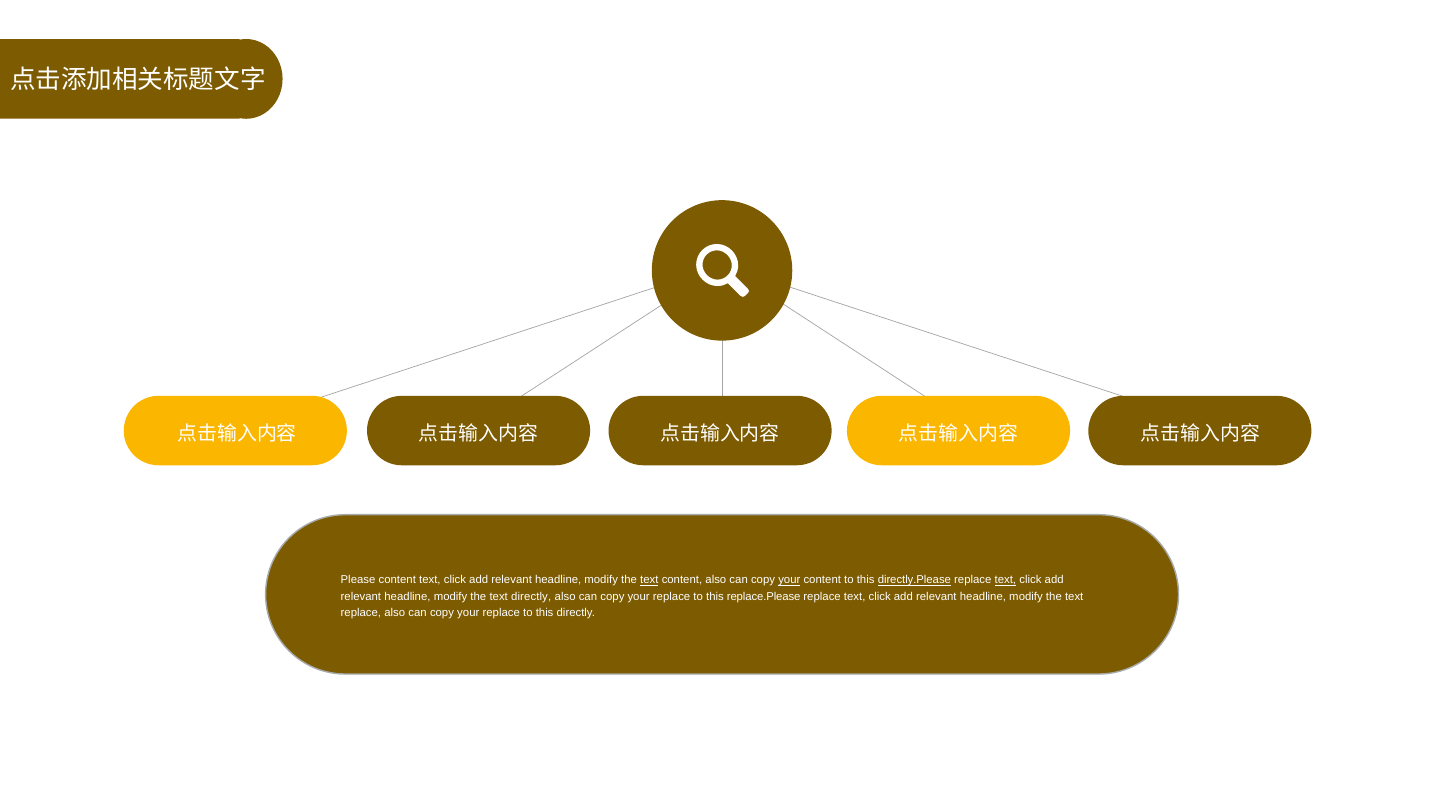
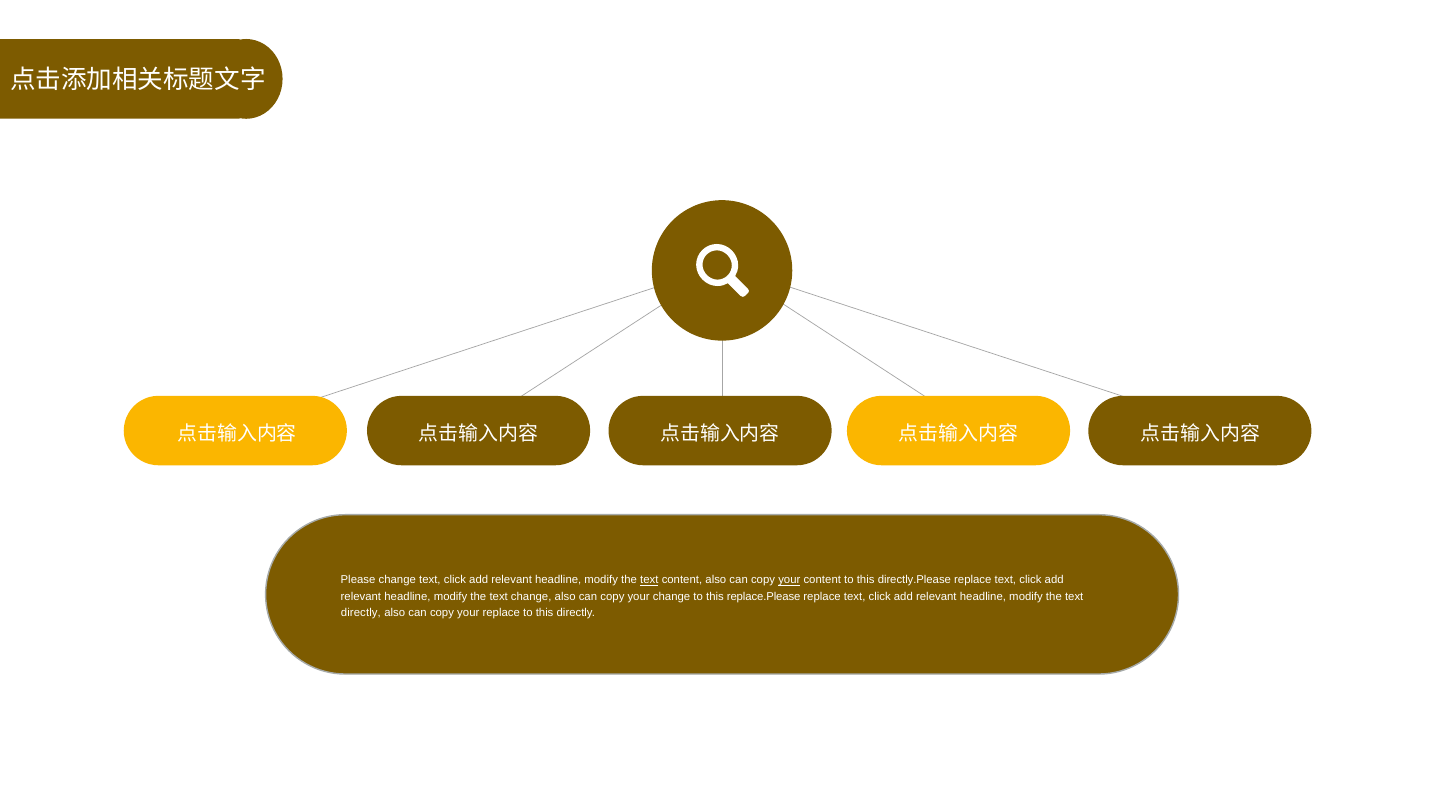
Please content: content -> change
directly.Please underline: present -> none
text at (1005, 580) underline: present -> none
text directly: directly -> change
replace at (672, 596): replace -> change
replace at (361, 613): replace -> directly
